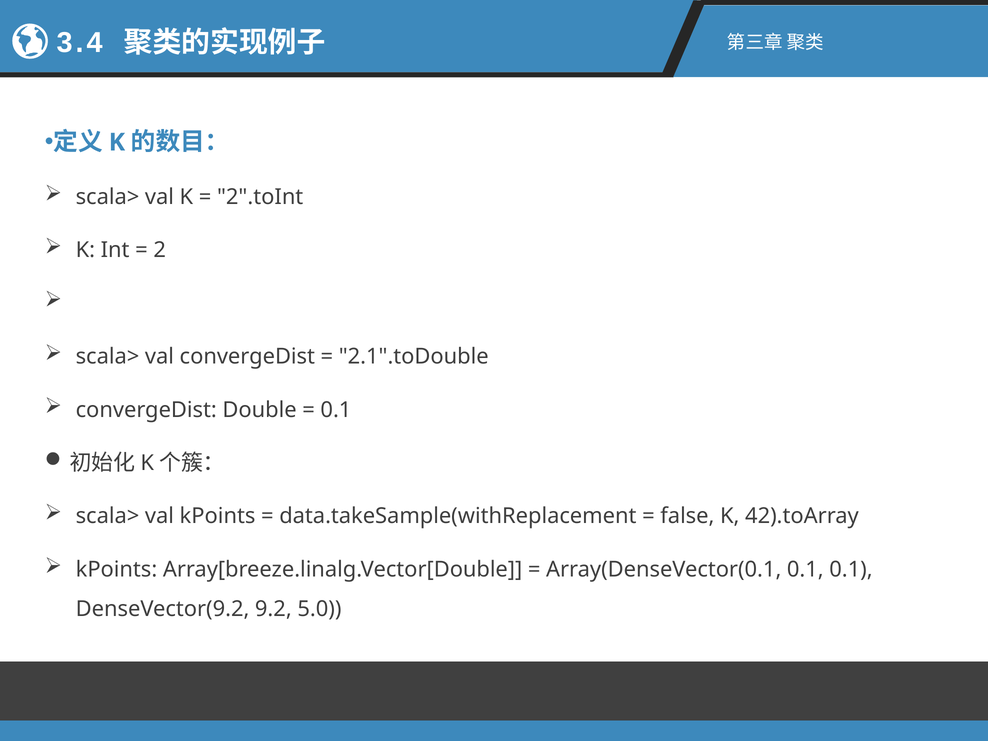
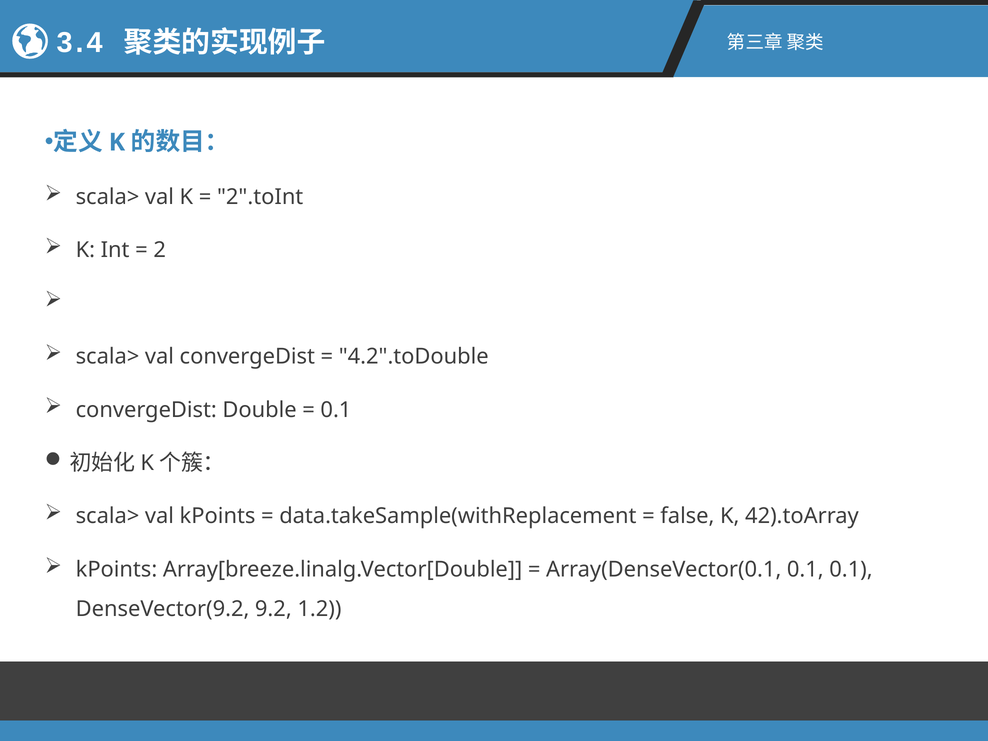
2.1".toDouble: 2.1".toDouble -> 4.2".toDouble
5.0: 5.0 -> 1.2
